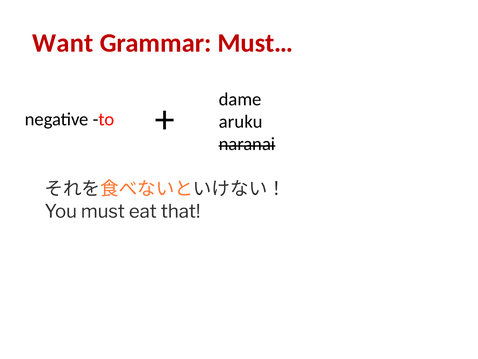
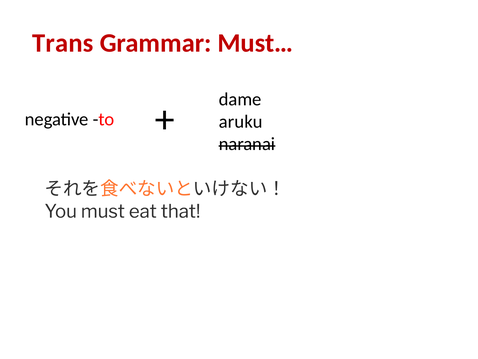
Want: Want -> Trans
